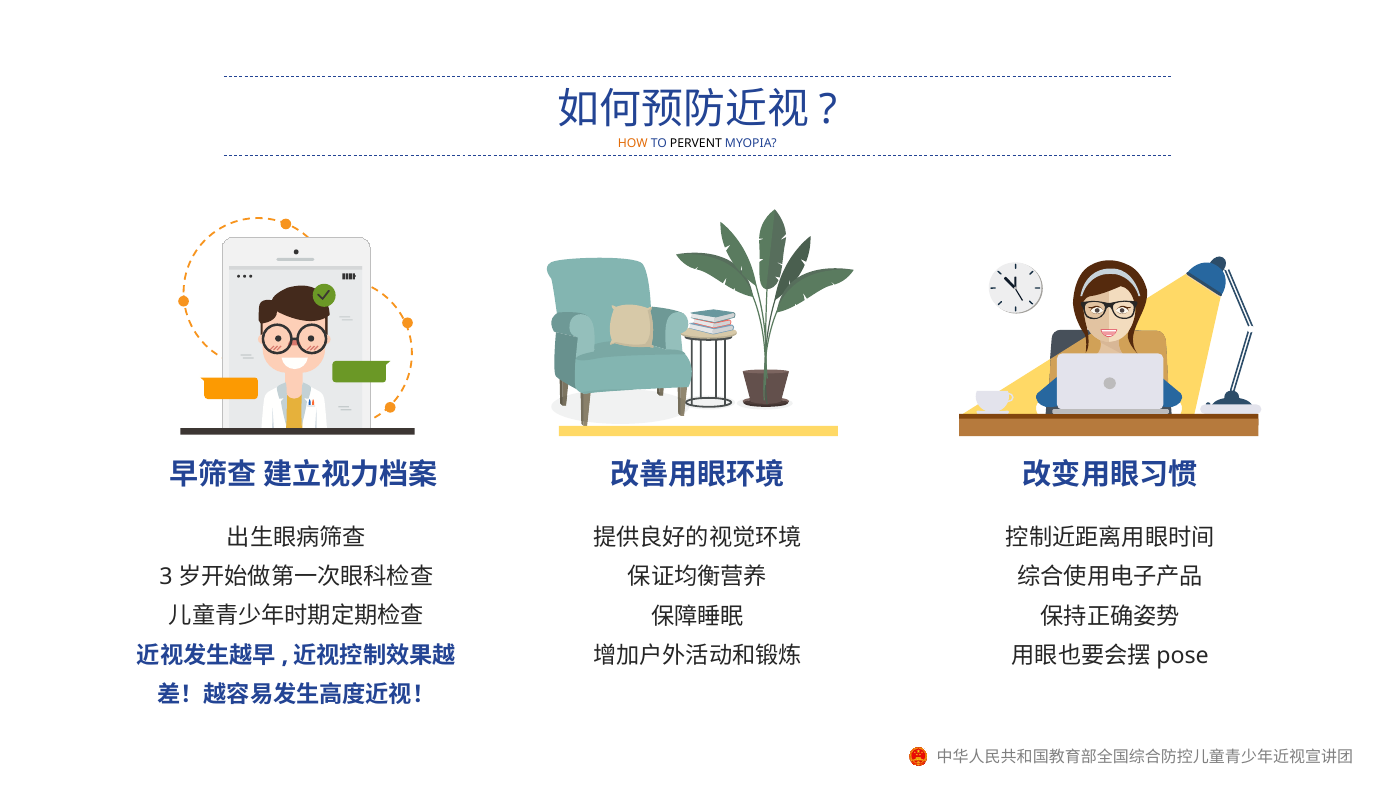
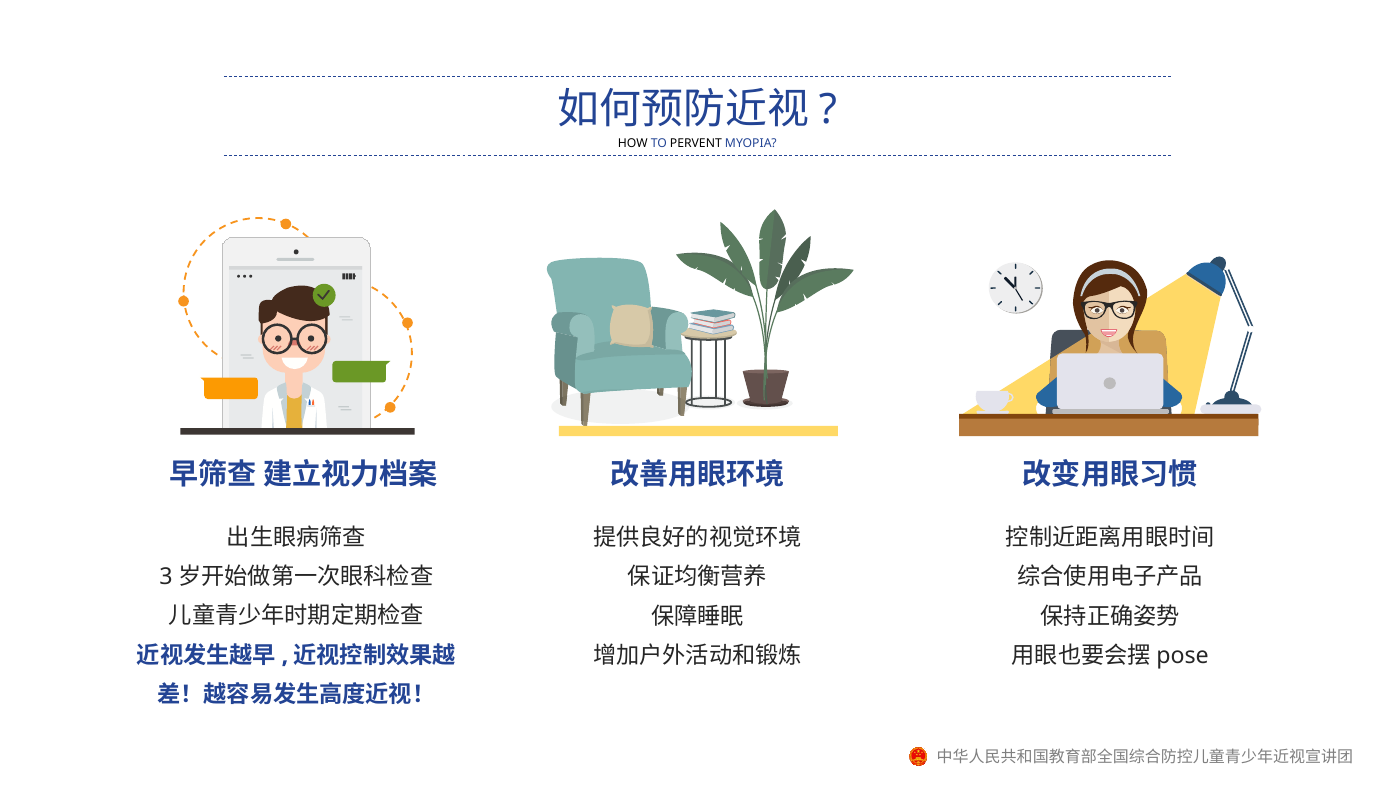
HOW colour: orange -> black
